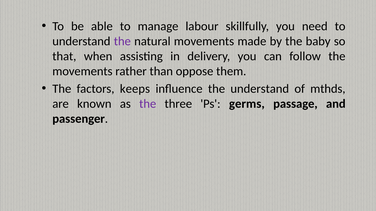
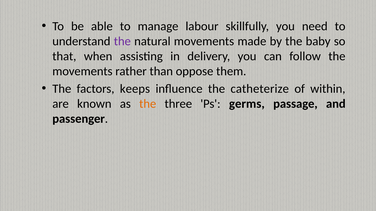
the understand: understand -> catheterize
mthds: mthds -> within
the at (148, 104) colour: purple -> orange
